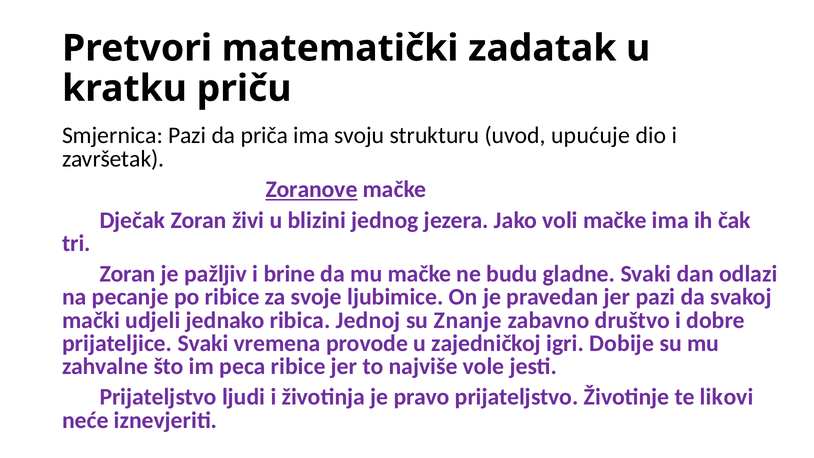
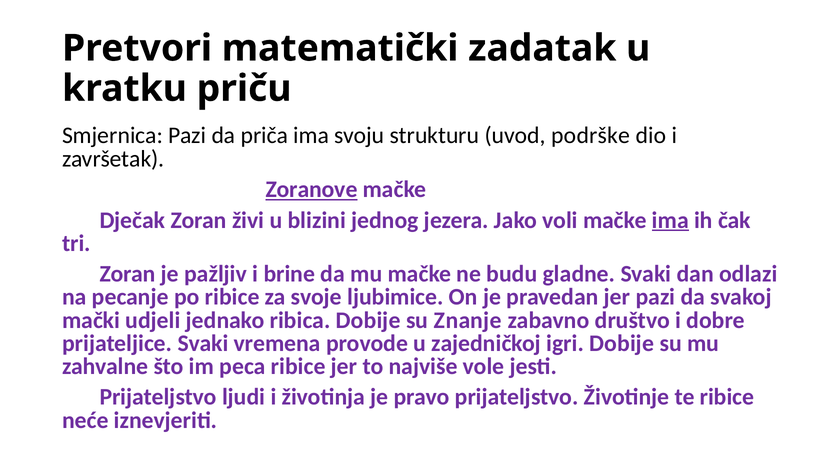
upućuje: upućuje -> podrške
ima at (670, 220) underline: none -> present
ribica Jednoj: Jednoj -> Dobije
te likovi: likovi -> ribice
